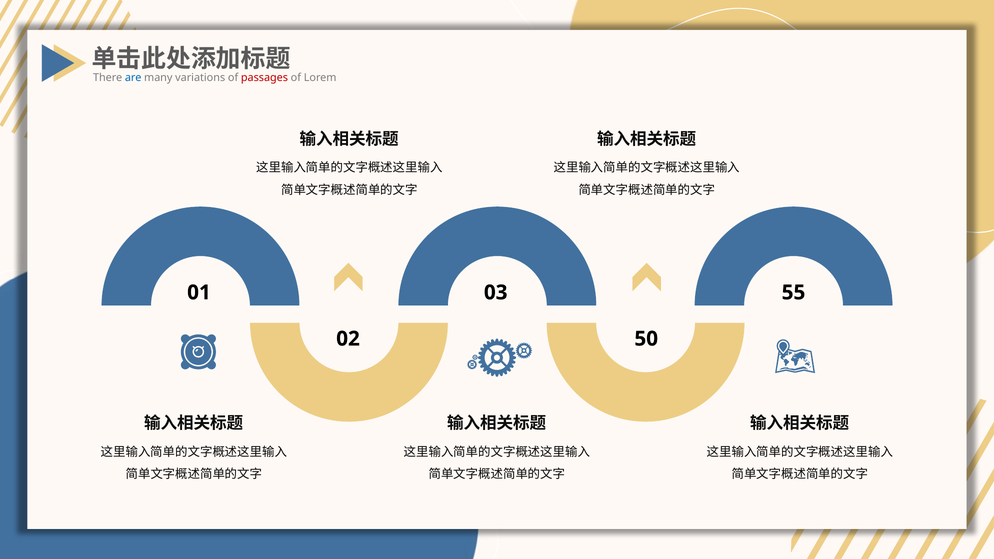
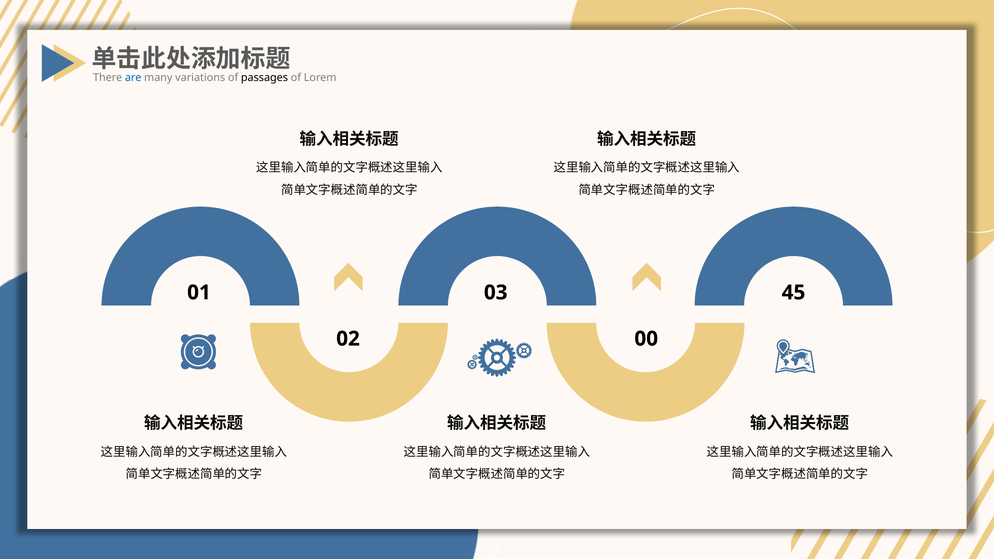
passages colour: red -> black
55: 55 -> 45
50: 50 -> 00
